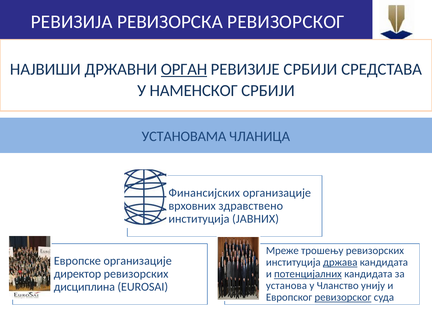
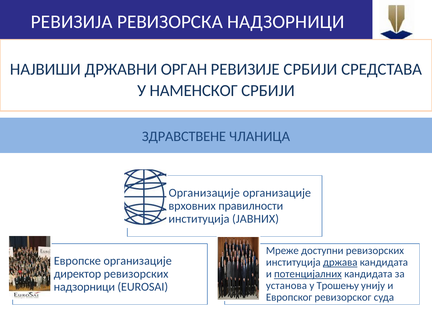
РЕВИЗОРСКА РЕВИЗОРСКОГ: РЕВИЗОРСКОГ -> НАДЗОРНИЦИ
ОРГАН underline: present -> none
УСТАНОВАМА: УСТАНОВАМА -> ЗДРАВСТВЕНЕ
Финансијских at (204, 193): Финансијских -> Организације
здравствено: здравствено -> правилности
трошењу: трошењу -> доступни
Чланство: Чланство -> Трошењу
дисциплина at (84, 287): дисциплина -> надзорници
ревизорског at (343, 297) underline: present -> none
